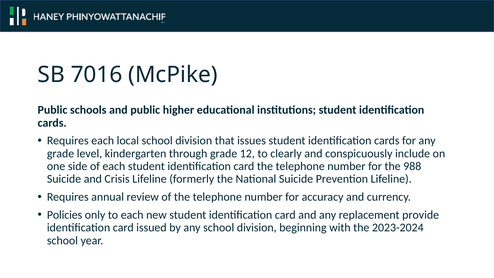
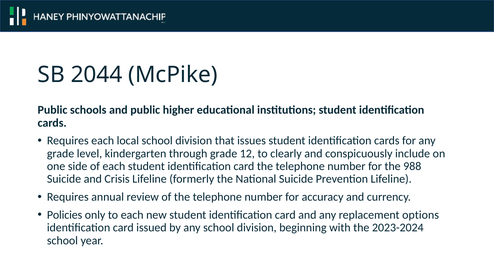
7016: 7016 -> 2044
provide: provide -> options
